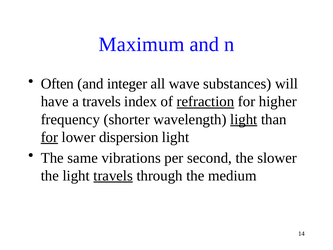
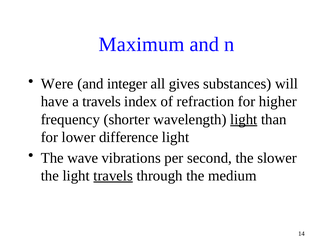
Often: Often -> Were
wave: wave -> gives
refraction underline: present -> none
for at (49, 137) underline: present -> none
dispersion: dispersion -> difference
same: same -> wave
